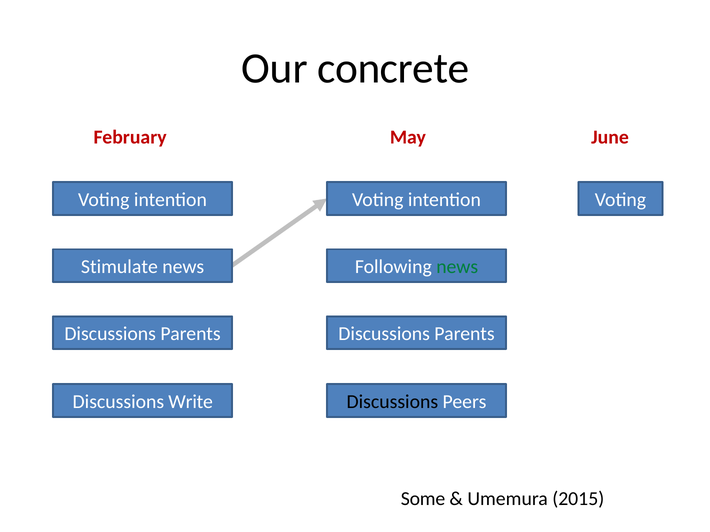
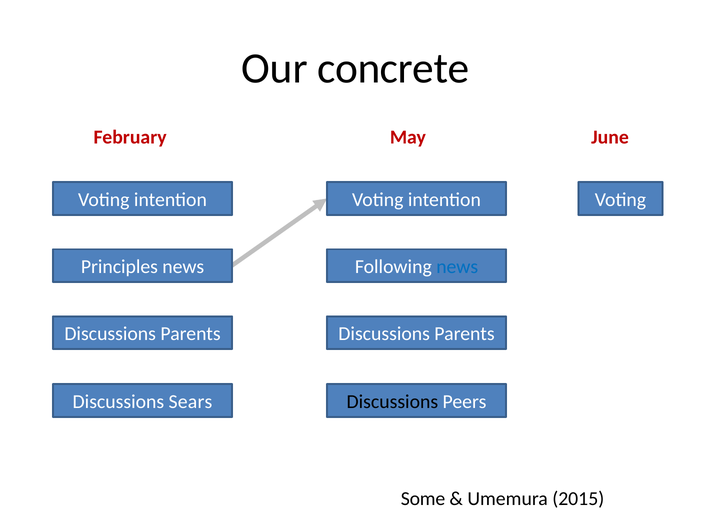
Stimulate: Stimulate -> Principles
news at (457, 267) colour: green -> blue
Write: Write -> Sears
